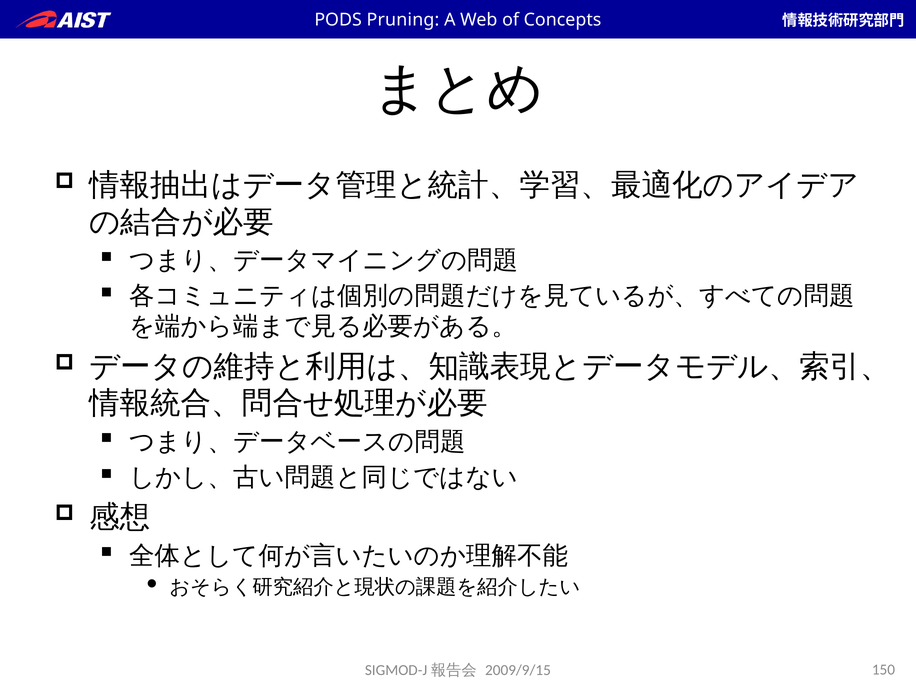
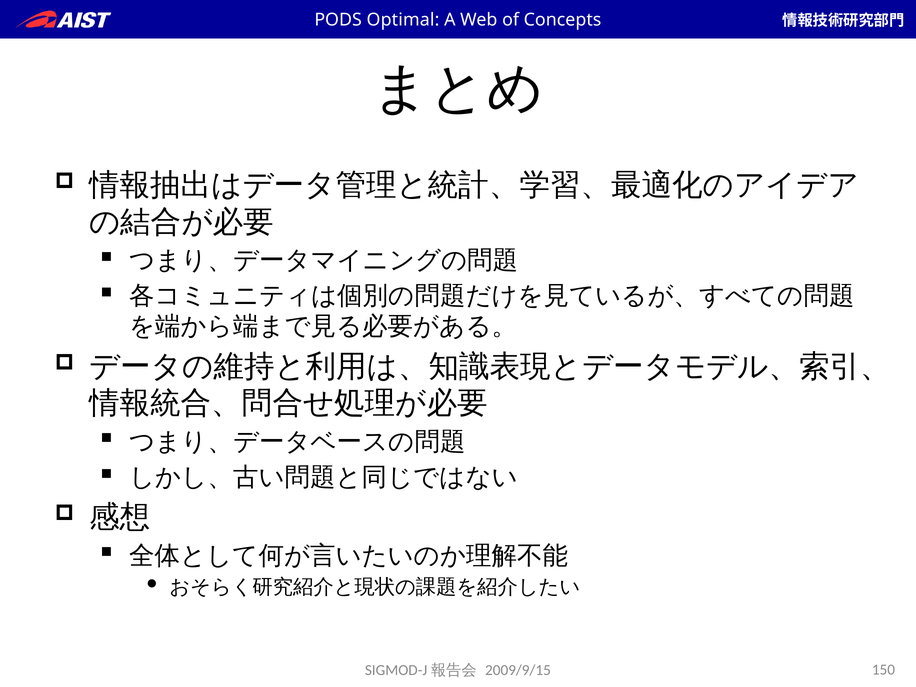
Pruning: Pruning -> Optimal
